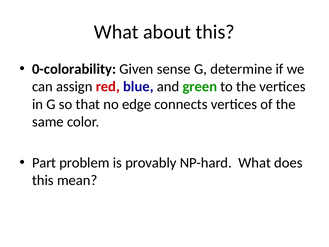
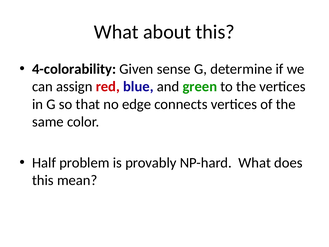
0-colorability: 0-colorability -> 4-colorability
Part: Part -> Half
